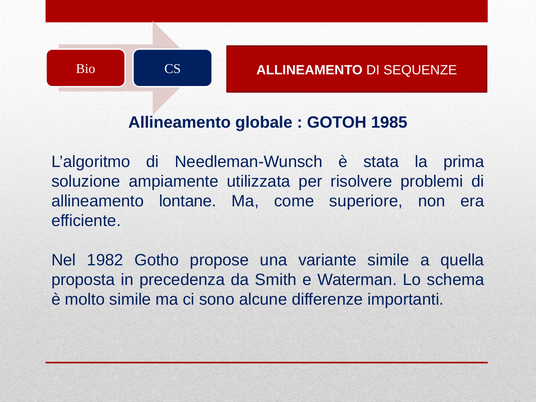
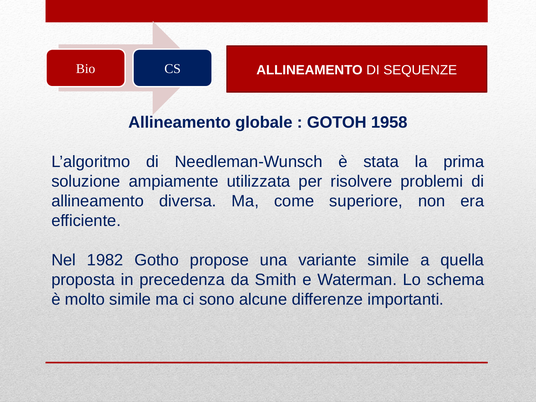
1985: 1985 -> 1958
lontane: lontane -> diversa
